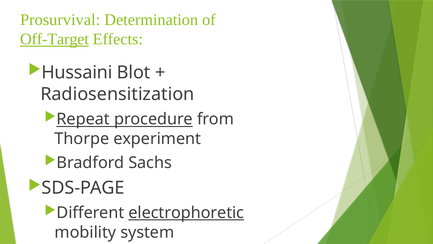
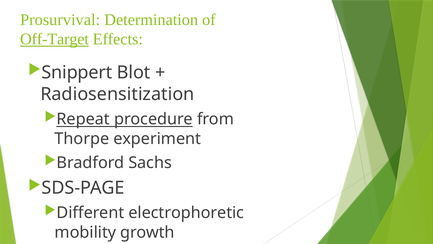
Hussaini: Hussaini -> Snippert
electrophoretic underline: present -> none
system: system -> growth
